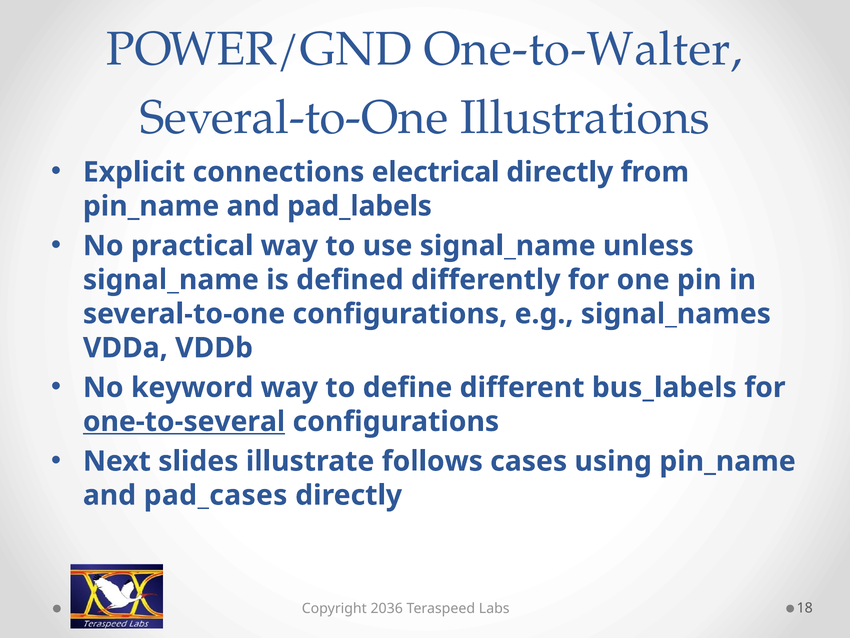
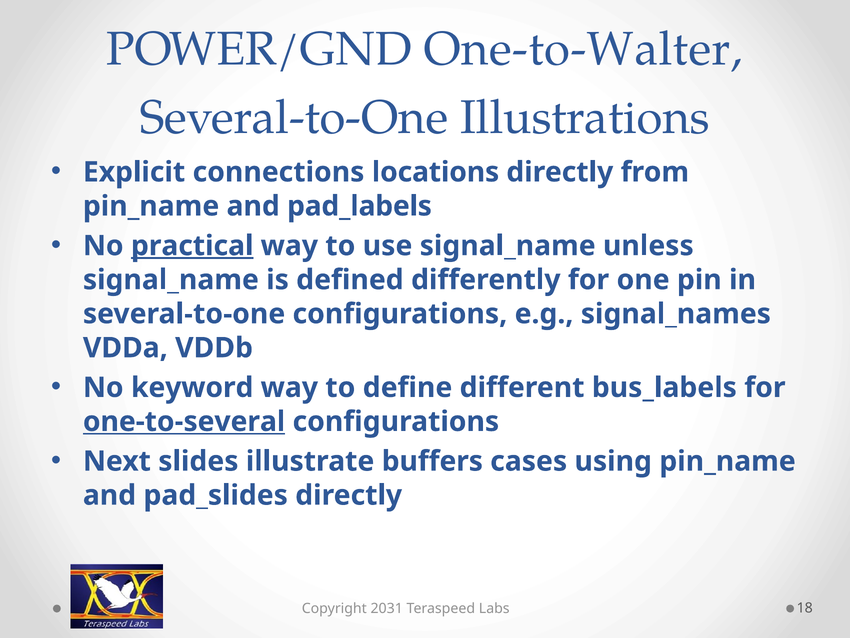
electrical: electrical -> locations
practical underline: none -> present
follows: follows -> buffers
pad_cases: pad_cases -> pad_slides
2036: 2036 -> 2031
